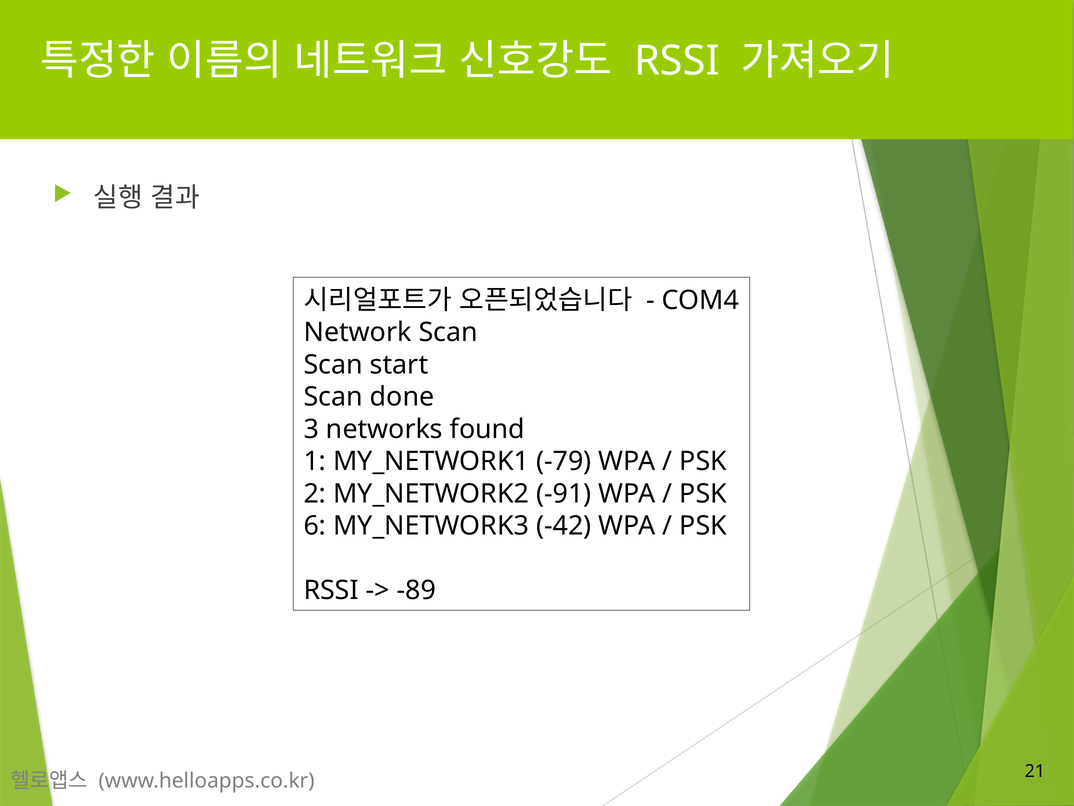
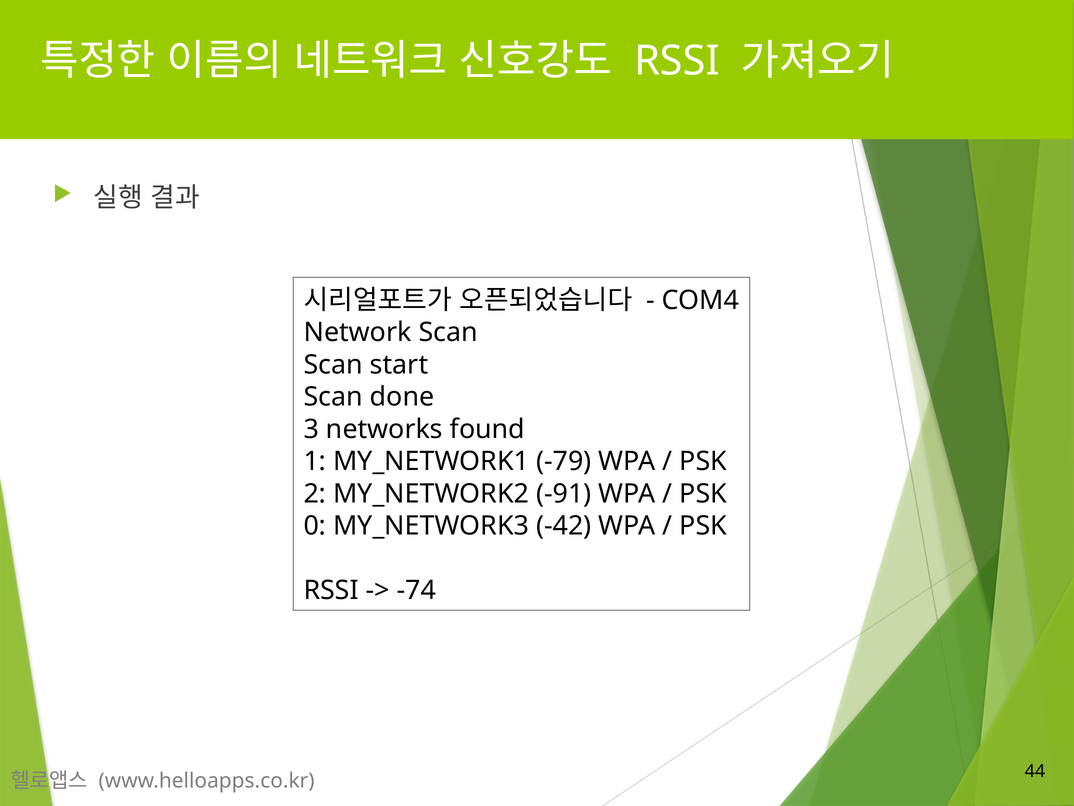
6: 6 -> 0
-89: -89 -> -74
21: 21 -> 44
